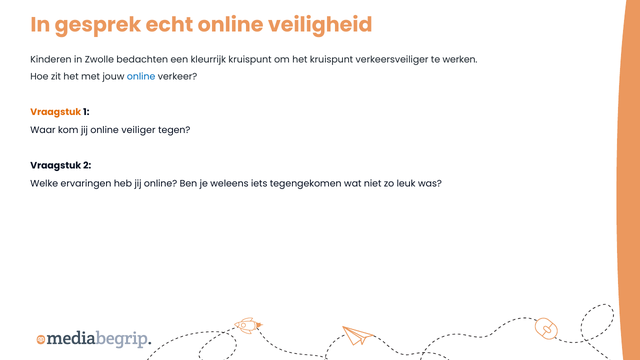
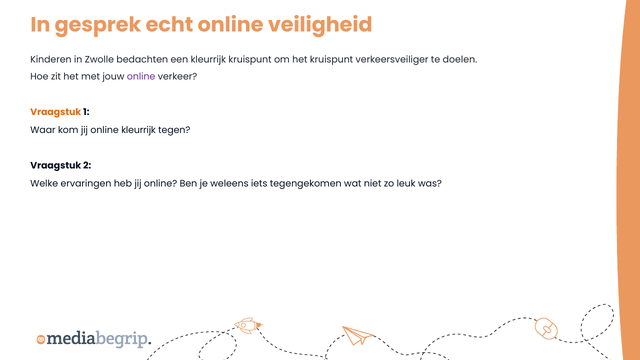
werken: werken -> doelen
online at (141, 77) colour: blue -> purple
online veiliger: veiliger -> kleurrijk
